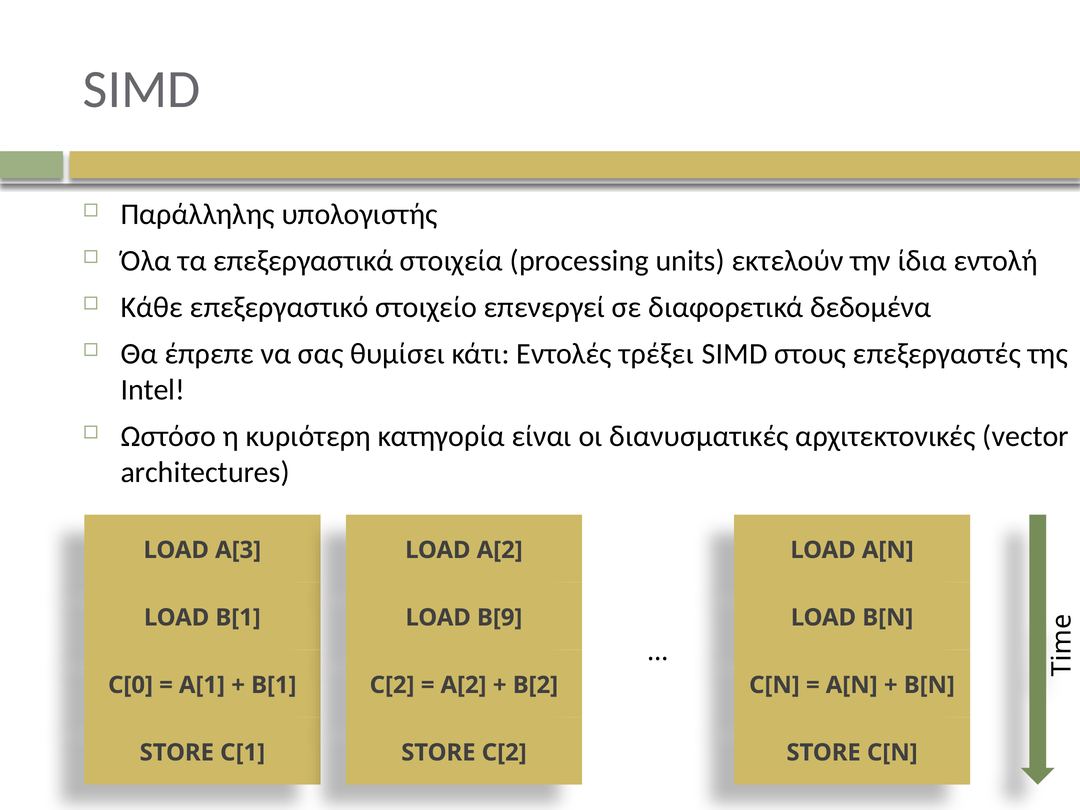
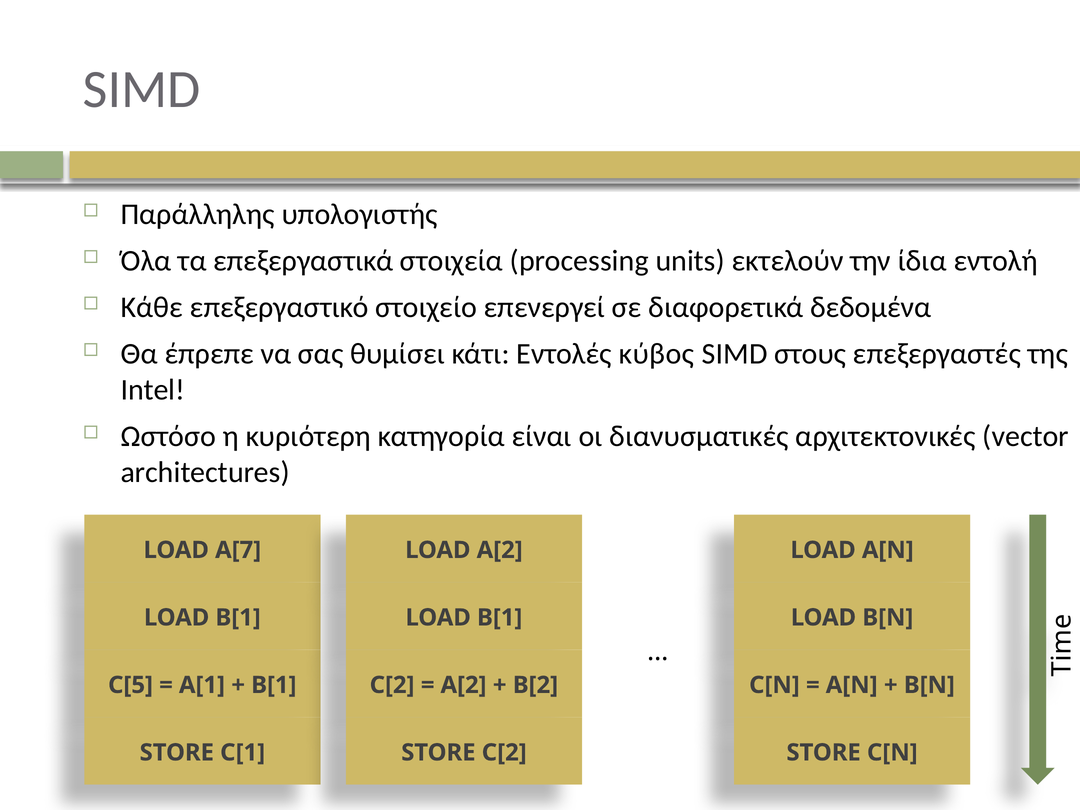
τρέξει: τρέξει -> κύβος
A[3: A[3 -> A[7
B[9 at (500, 618): B[9 -> B[1
C[0: C[0 -> C[5
